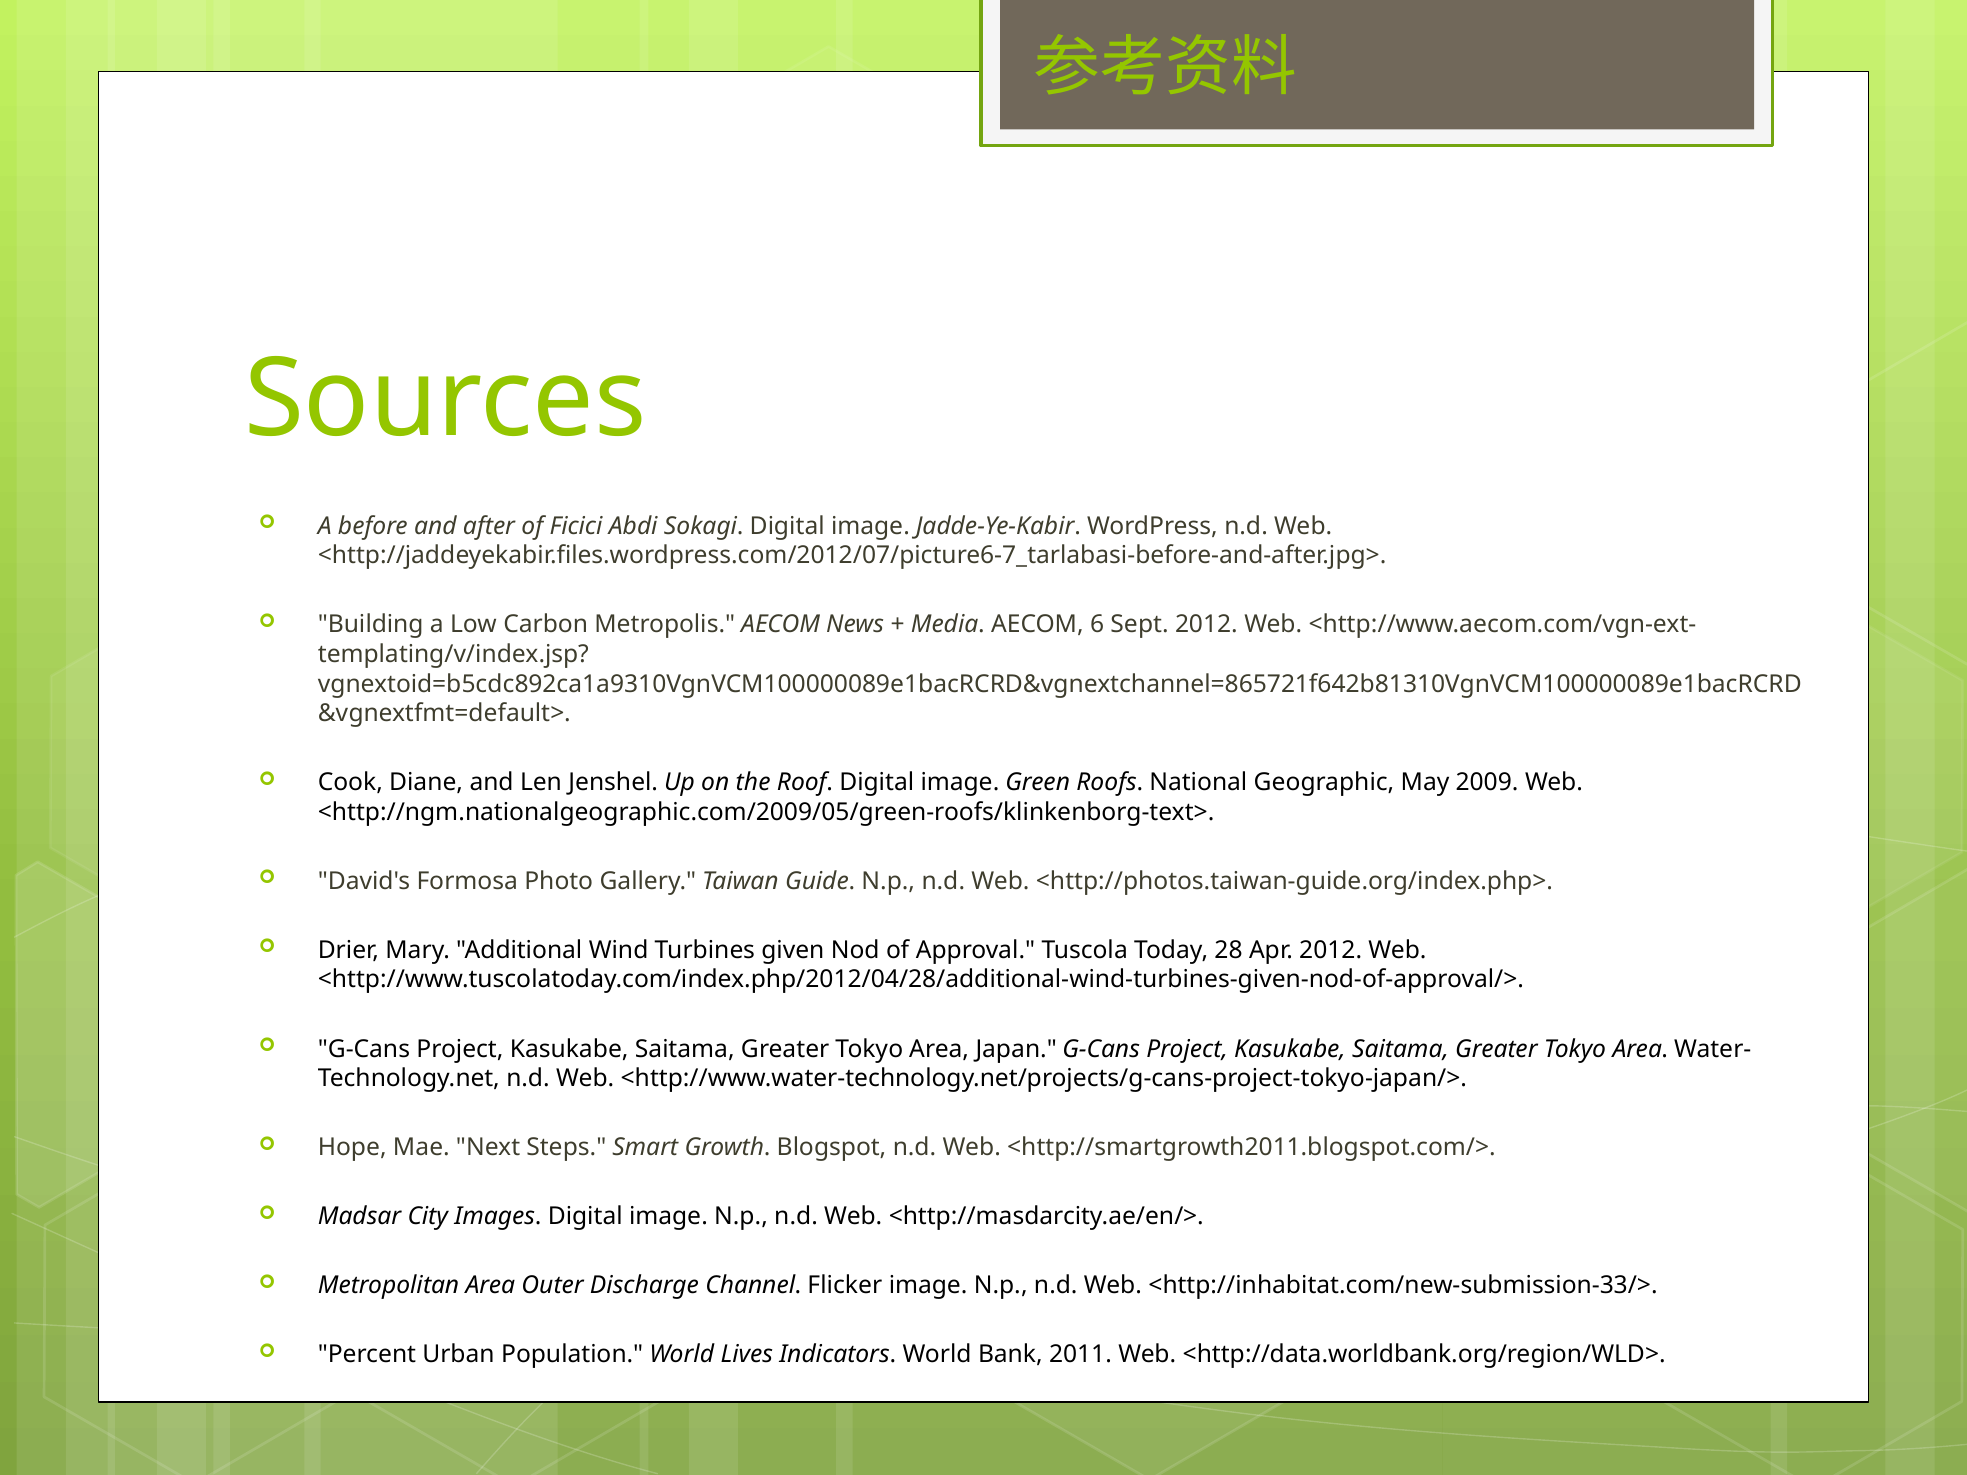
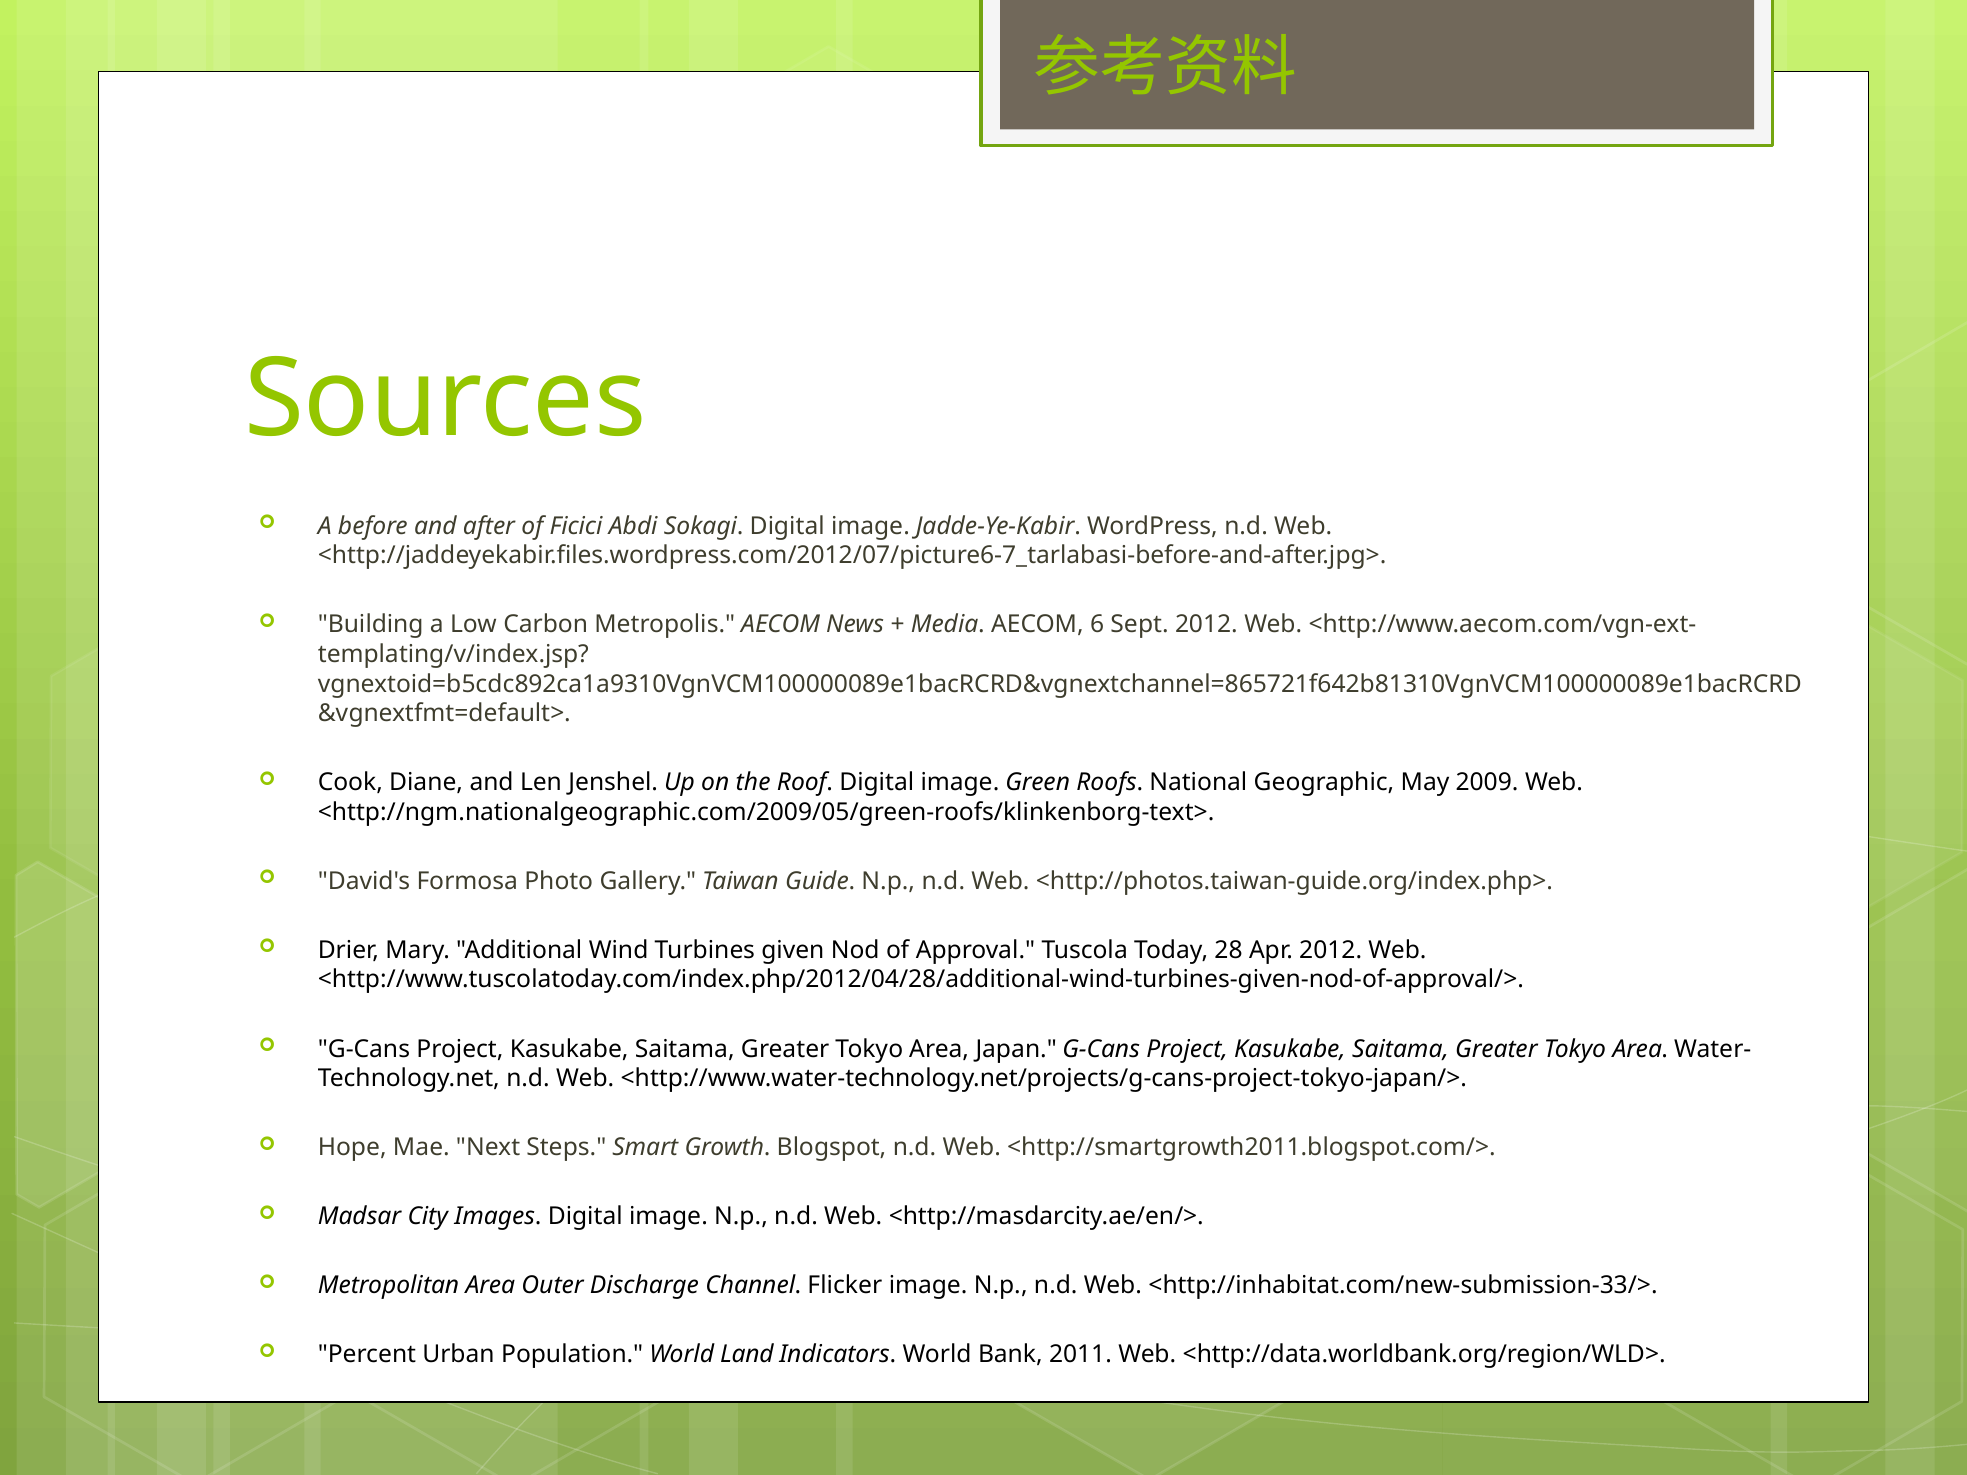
Lives: Lives -> Land
